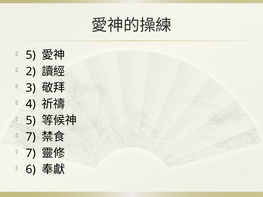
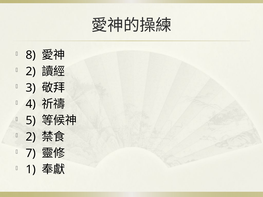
5 at (31, 55): 5 -> 8
7 at (31, 137): 7 -> 2
6: 6 -> 1
